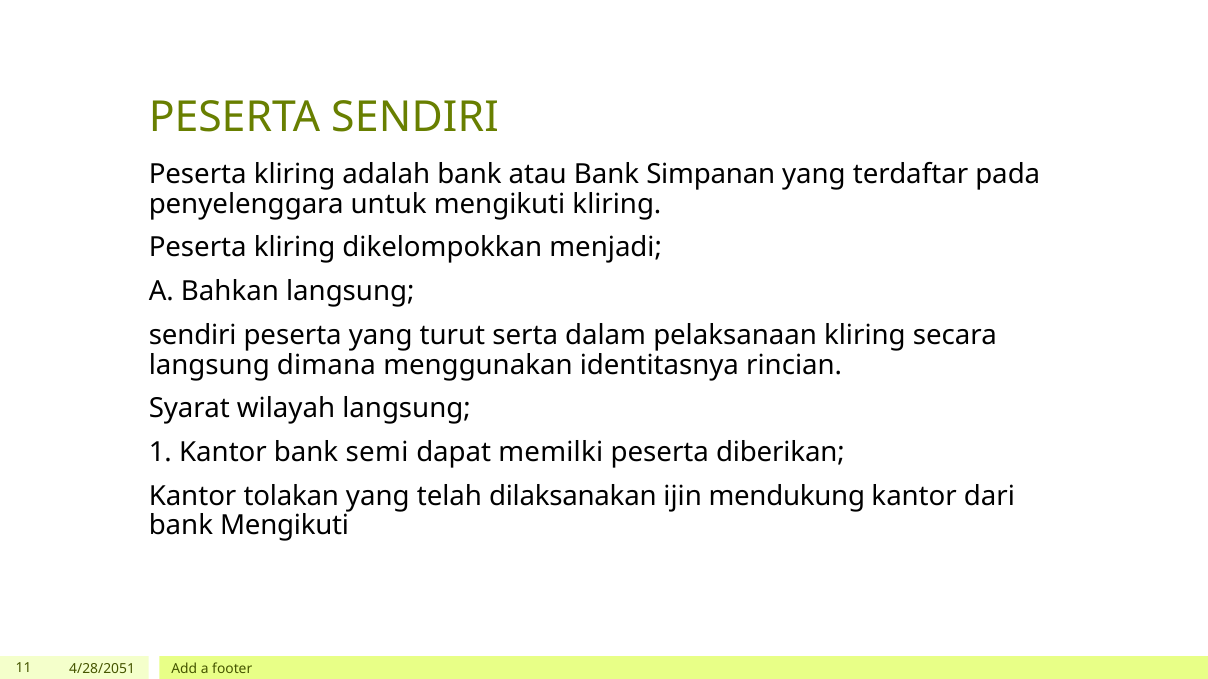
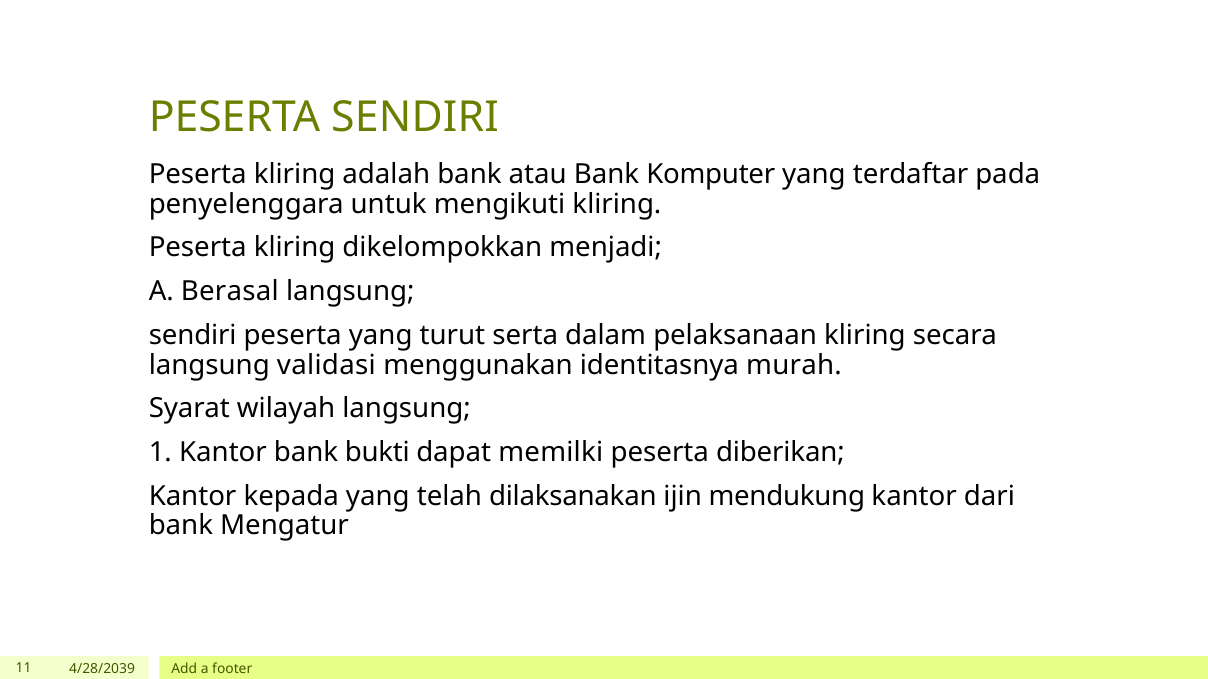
Simpanan: Simpanan -> Komputer
Bahkan: Bahkan -> Berasal
dimana: dimana -> validasi
rincian: rincian -> murah
semi: semi -> bukti
tolakan: tolakan -> kepada
bank Mengikuti: Mengikuti -> Mengatur
4/28/2051: 4/28/2051 -> 4/28/2039
